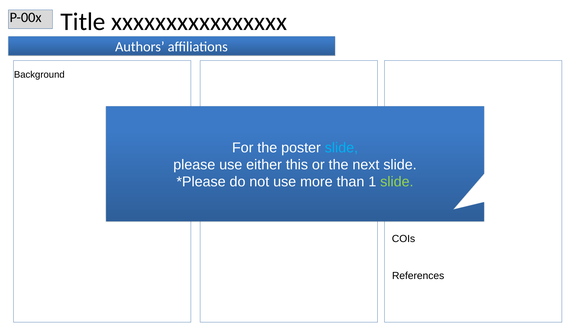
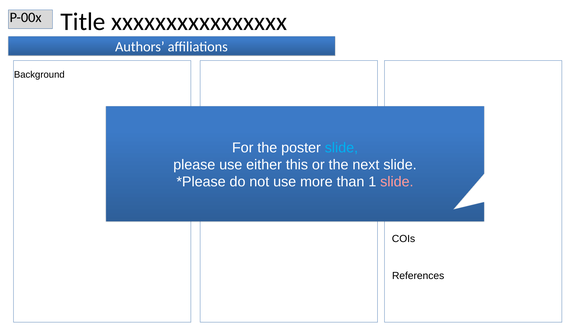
slide at (397, 182) colour: light green -> pink
